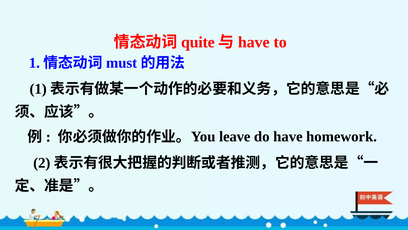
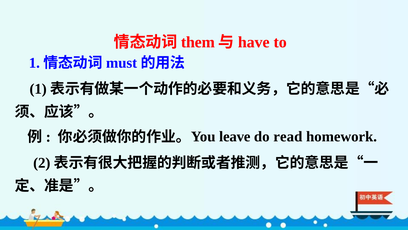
quite: quite -> them
do have: have -> read
